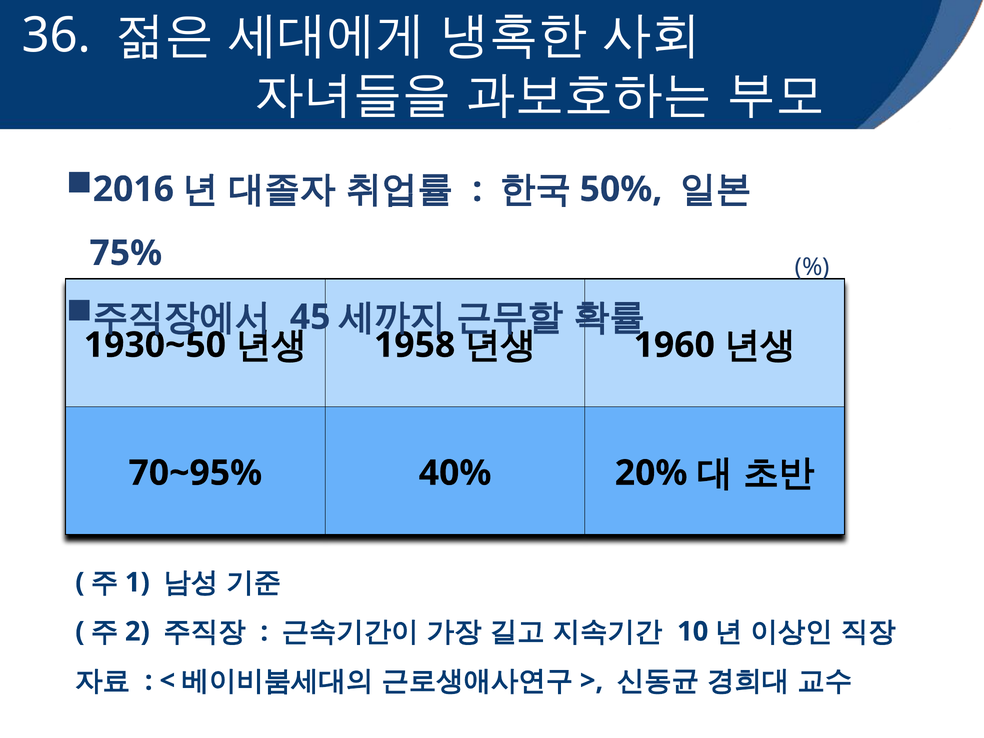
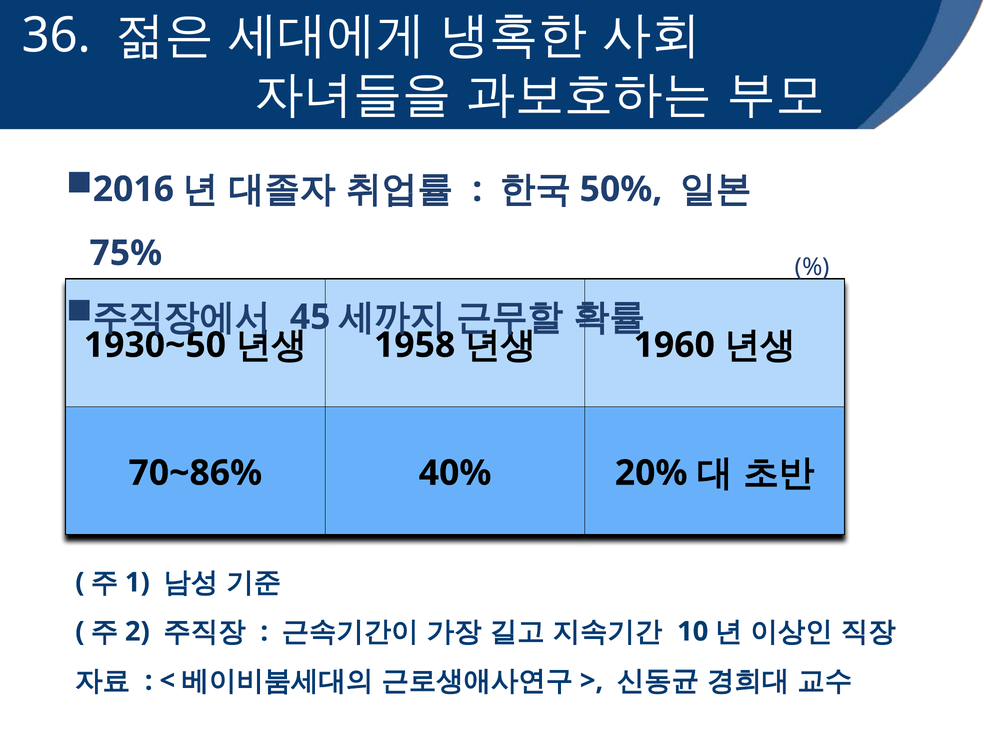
70~95%: 70~95% -> 70~86%
